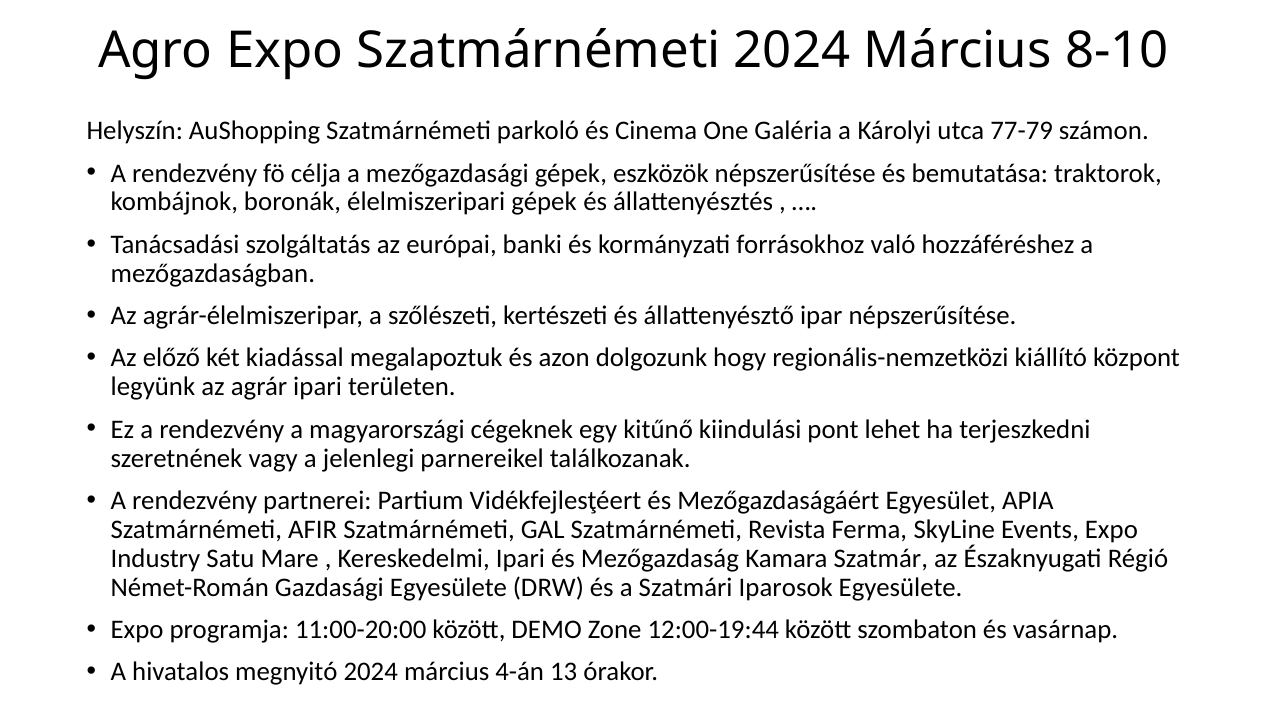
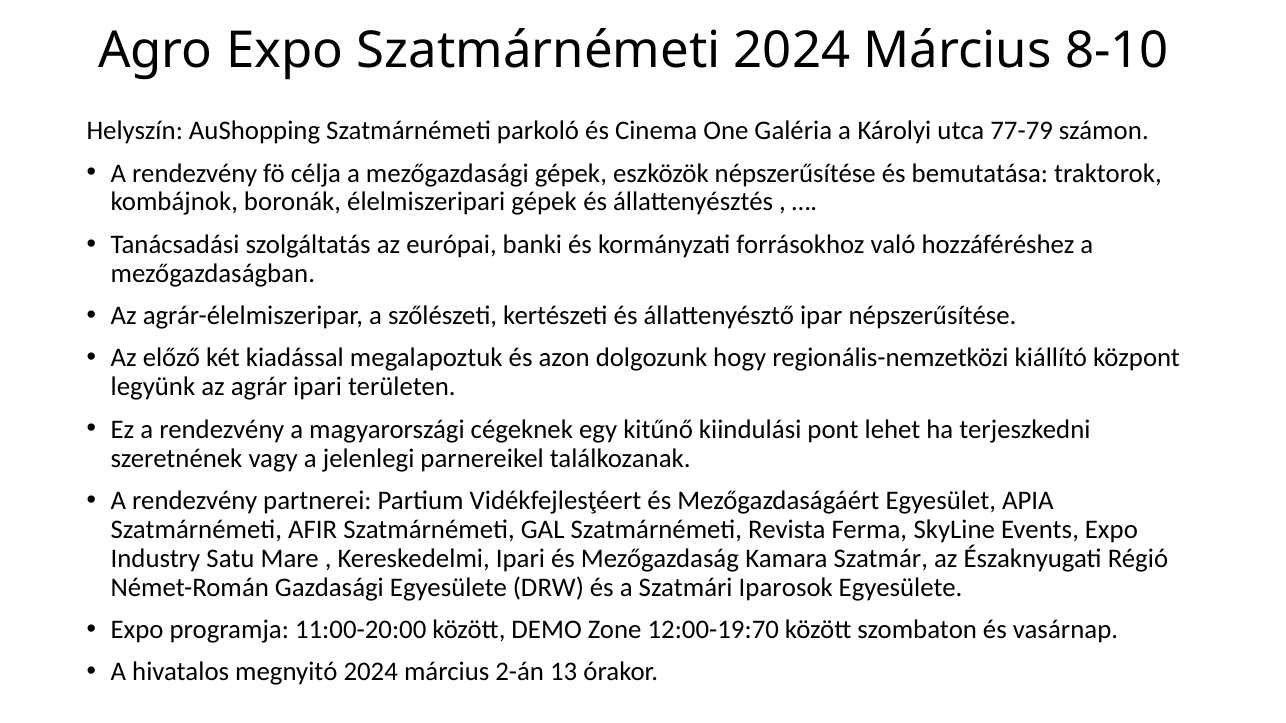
12:00-19:44: 12:00-19:44 -> 12:00-19:70
4-án: 4-án -> 2-án
